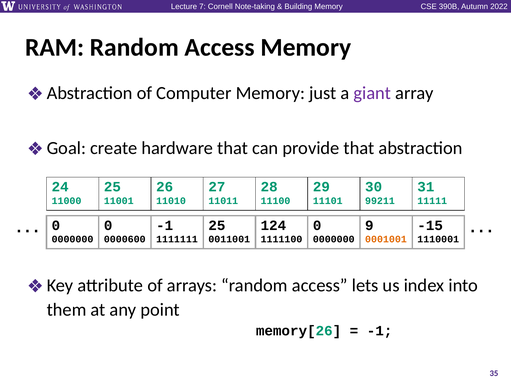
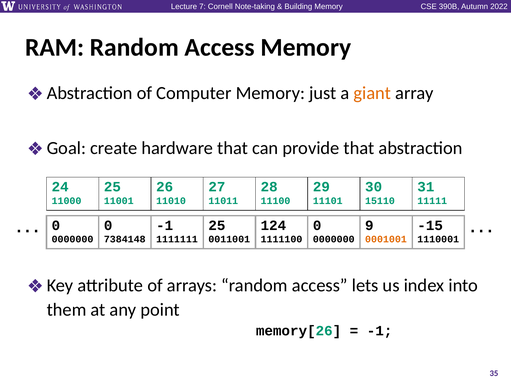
giant colour: purple -> orange
99211: 99211 -> 15110
0000600: 0000600 -> 7384148
